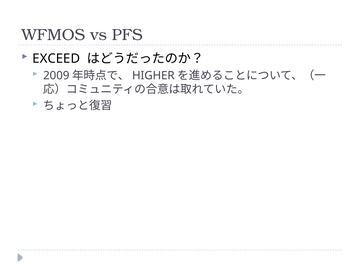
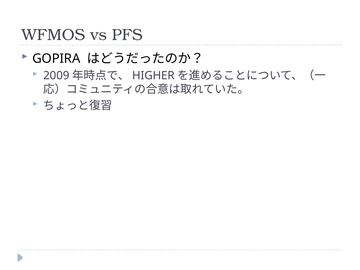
EXCEED: EXCEED -> GOPIRA
